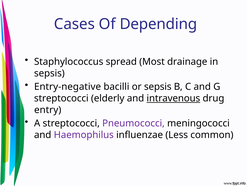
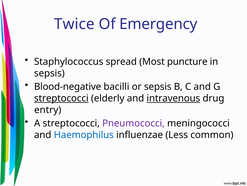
Cases: Cases -> Twice
Depending: Depending -> Emergency
drainage: drainage -> puncture
Entry-negative: Entry-negative -> Blood-negative
streptococci at (61, 98) underline: none -> present
Haemophilus colour: purple -> blue
